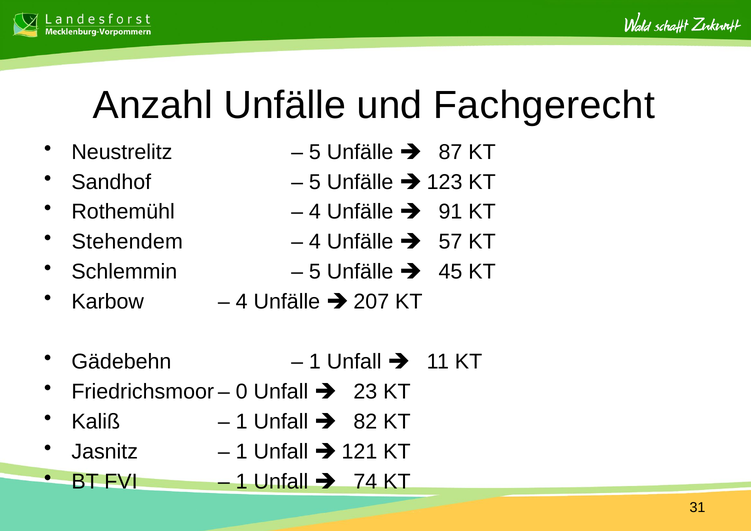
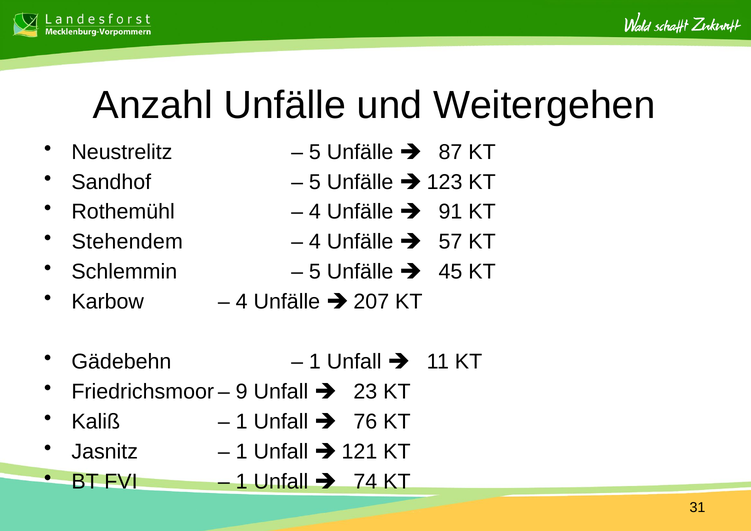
Fachgerecht: Fachgerecht -> Weitergehen
0: 0 -> 9
82: 82 -> 76
